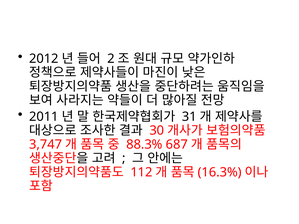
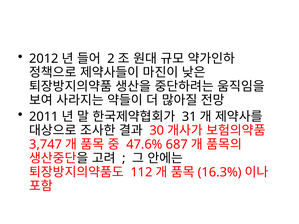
88.3%: 88.3% -> 47.6%
